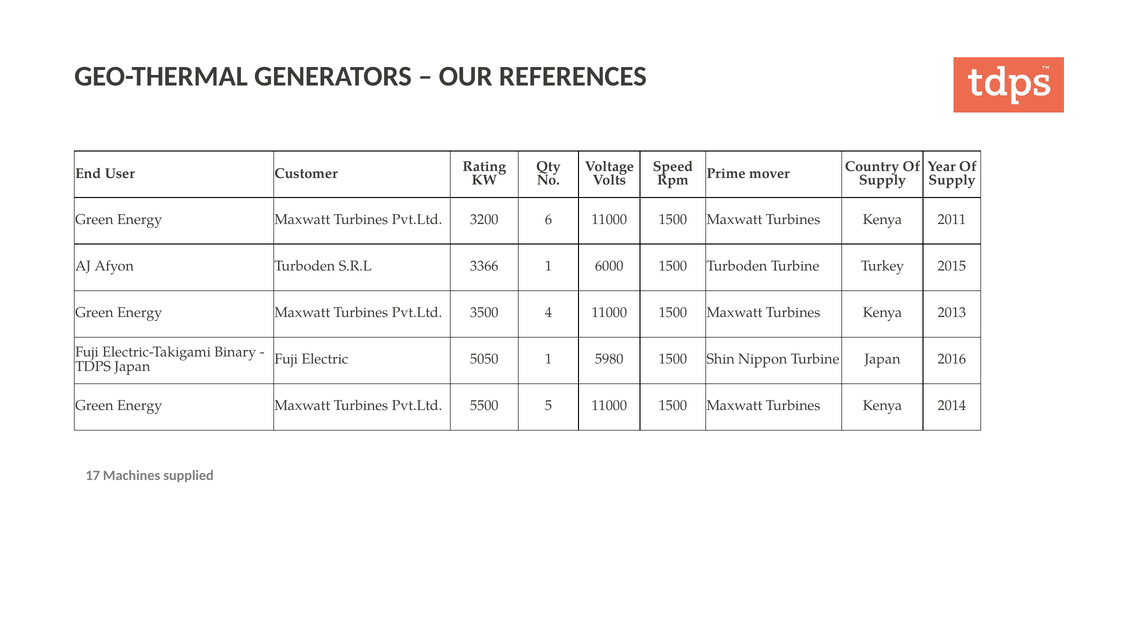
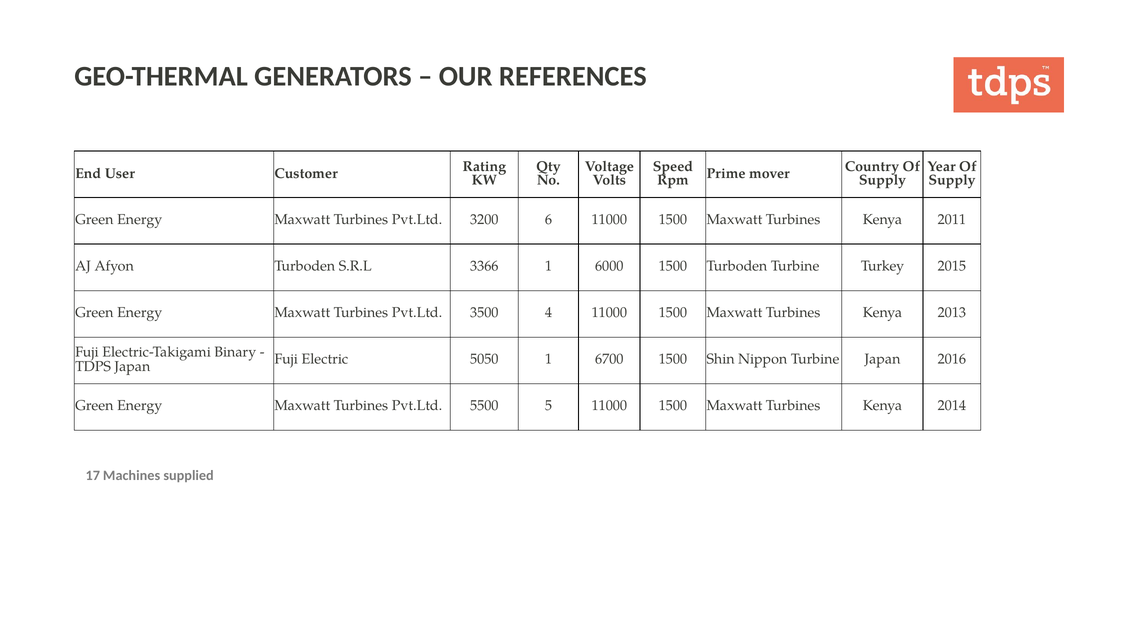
5980: 5980 -> 6700
